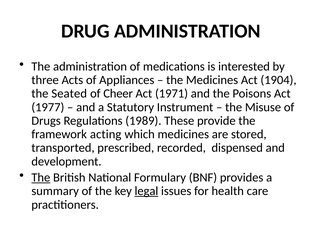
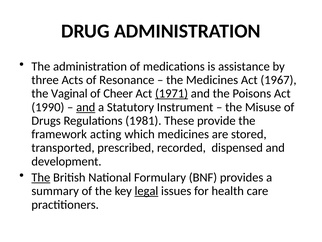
interested: interested -> assistance
Appliances: Appliances -> Resonance
1904: 1904 -> 1967
Seated: Seated -> Vaginal
1971 underline: none -> present
1977: 1977 -> 1990
and at (86, 107) underline: none -> present
1989: 1989 -> 1981
